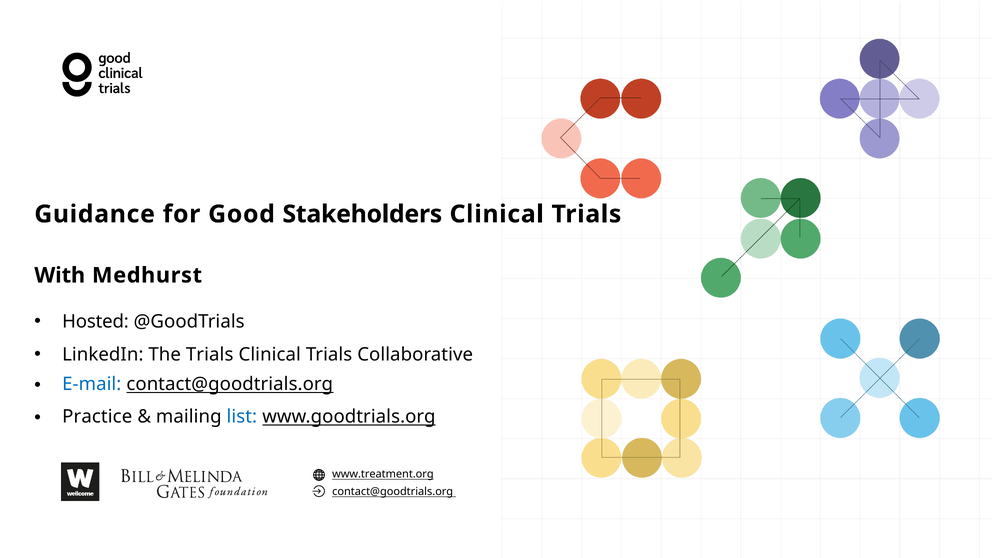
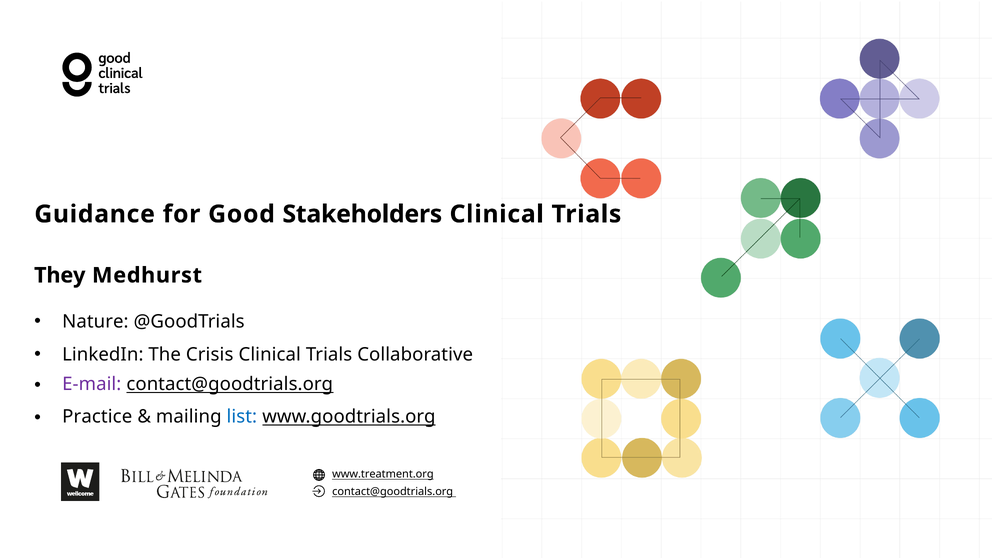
With: With -> They
Hosted: Hosted -> Nature
The Trials: Trials -> Crisis
E-mail colour: blue -> purple
